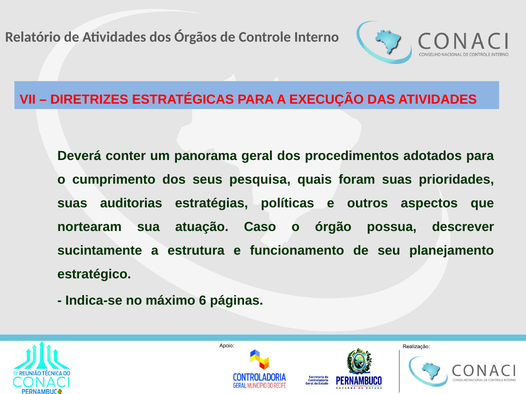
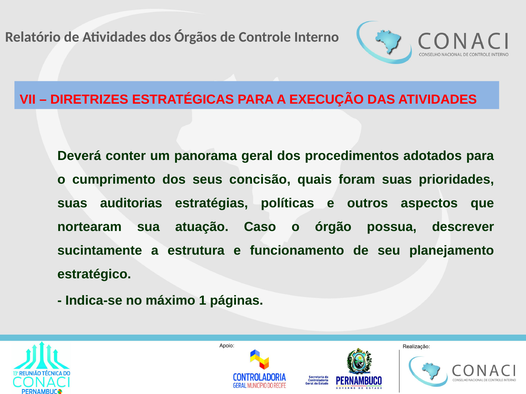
pesquisa: pesquisa -> concisão
6: 6 -> 1
